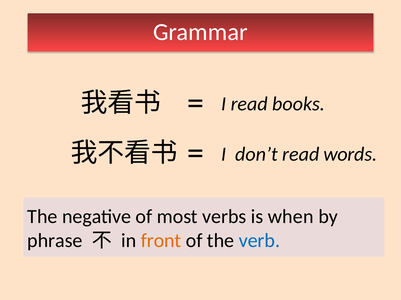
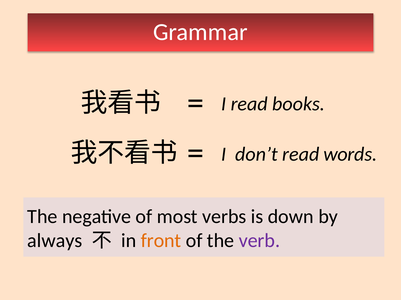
when: when -> down
phrase: phrase -> always
verb colour: blue -> purple
